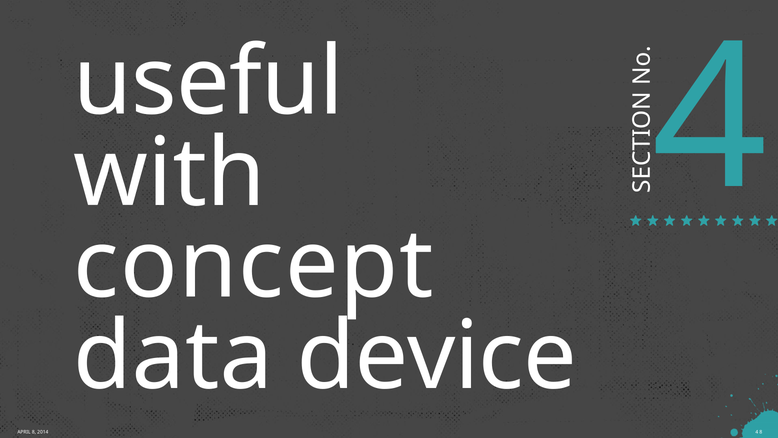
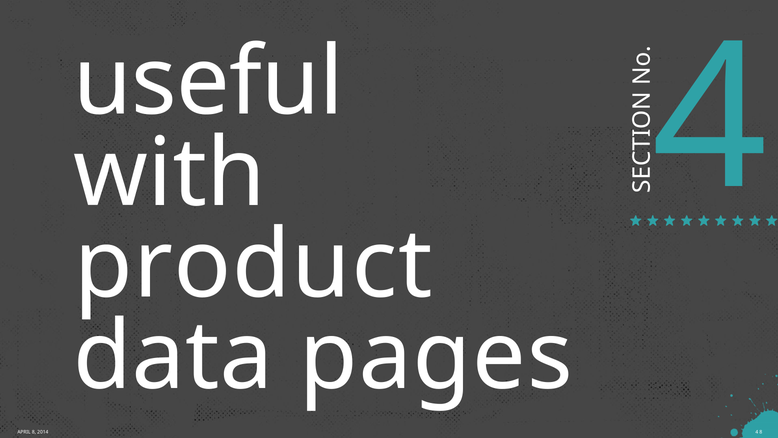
concept: concept -> product
device: device -> pages
